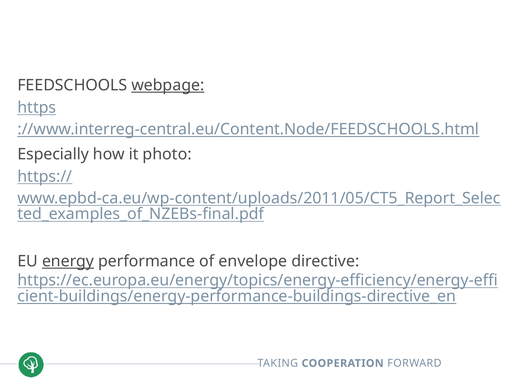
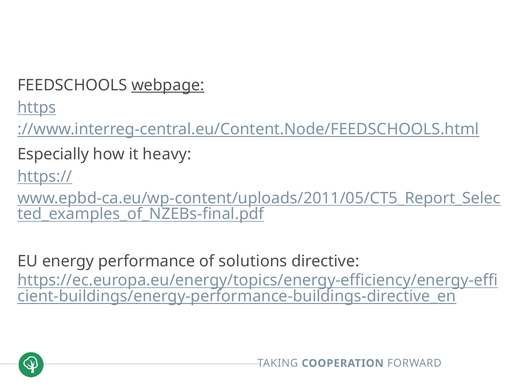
photo: photo -> heavy
energy underline: present -> none
envelope: envelope -> solutions
